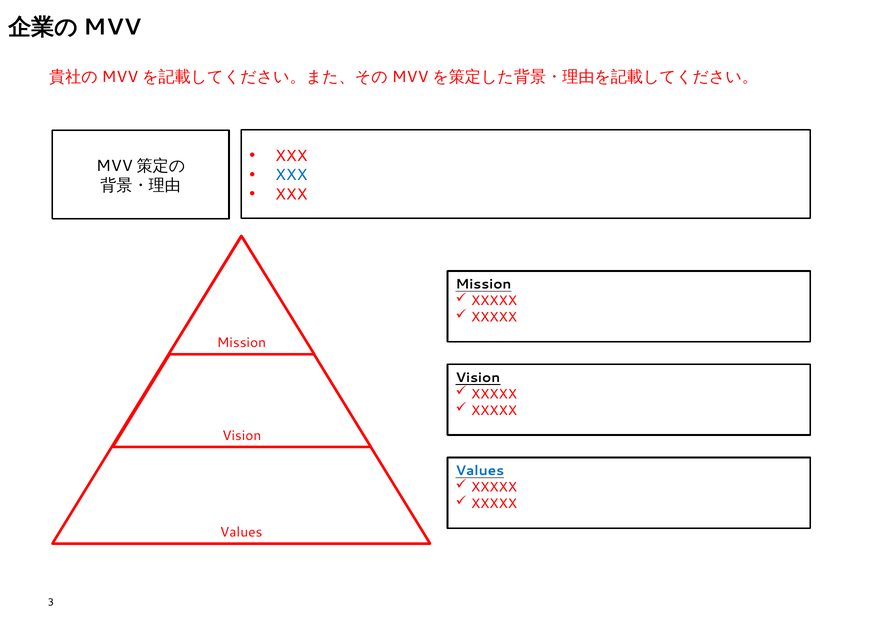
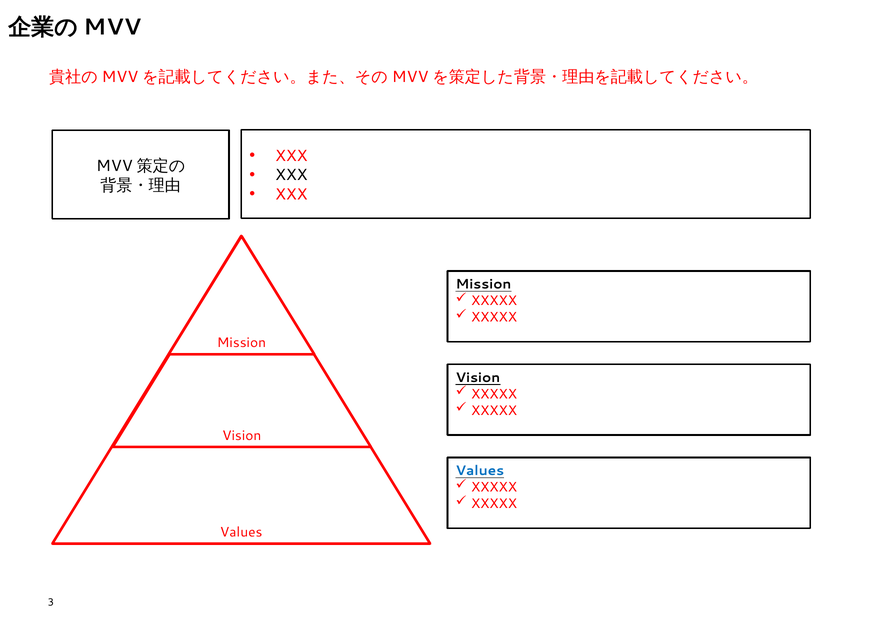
XXX at (291, 175) colour: blue -> black
